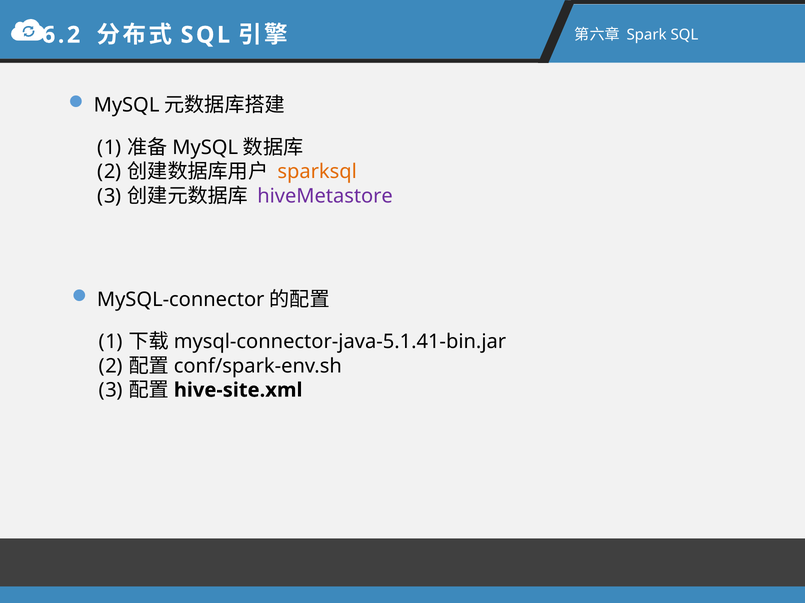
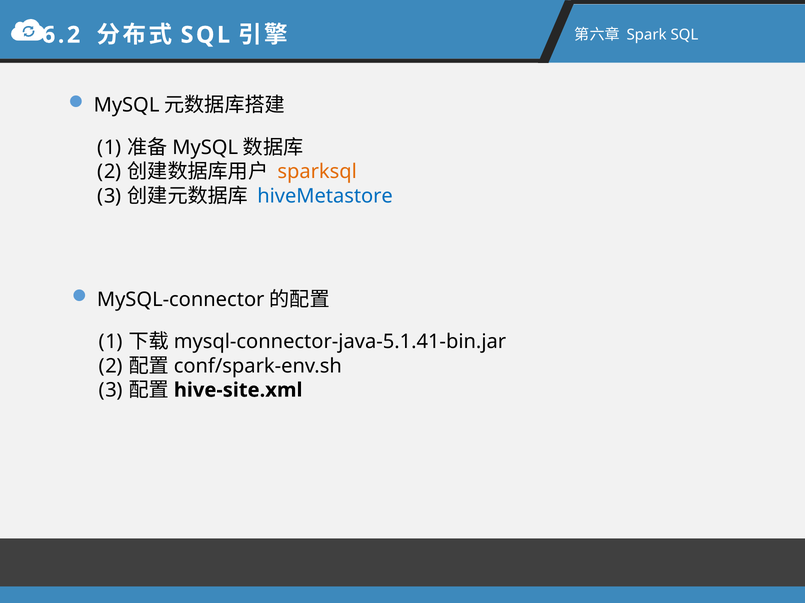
hiveMetastore colour: purple -> blue
